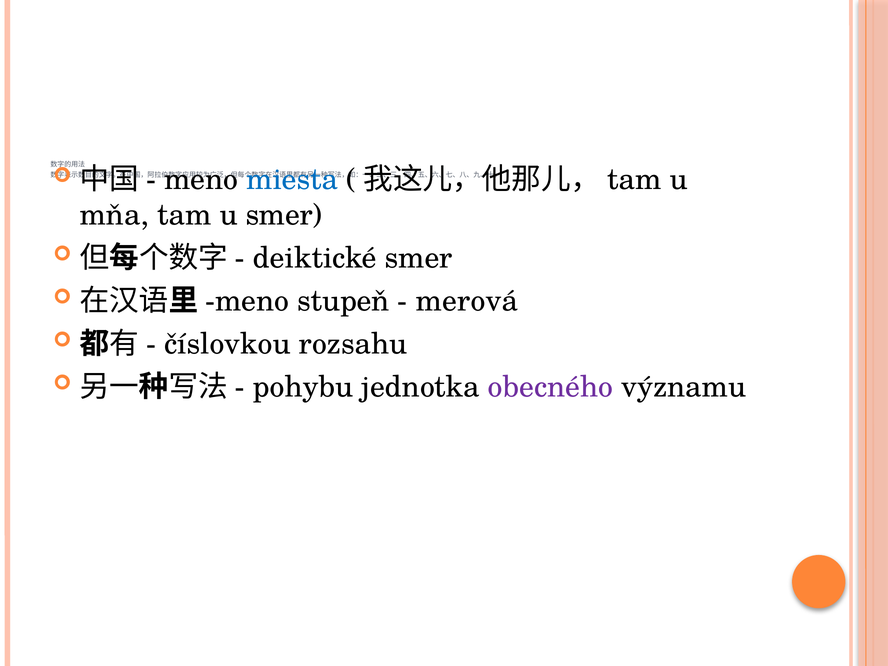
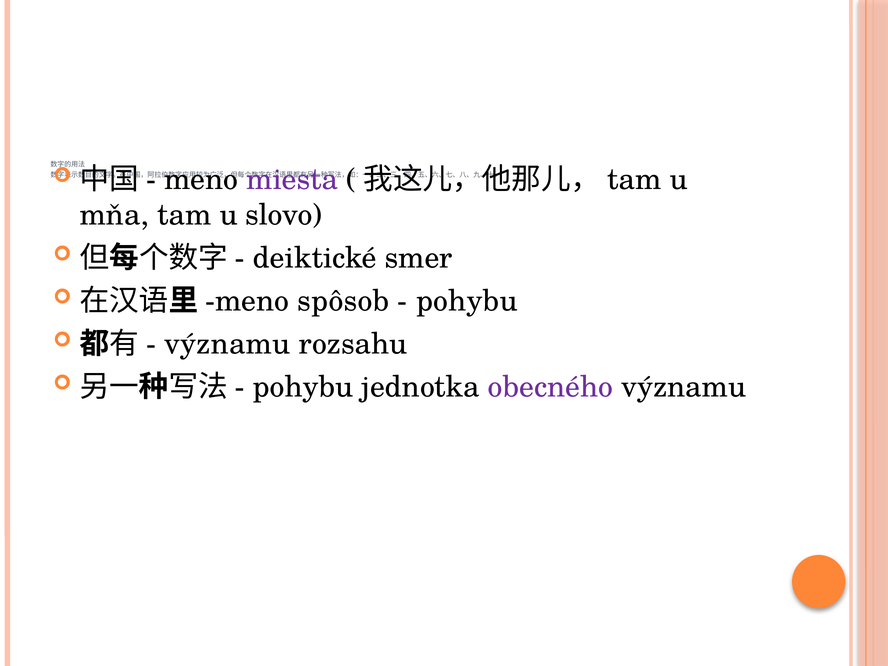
miesta colour: blue -> purple
u smer: smer -> slovo
stupeň: stupeň -> spôsob
merová at (467, 301): merová -> pohybu
číslovkou at (227, 344): číslovkou -> významu
